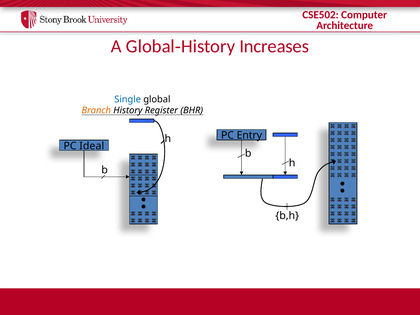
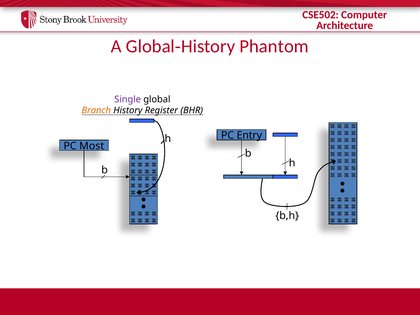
Increases: Increases -> Phantom
Single colour: blue -> purple
Ideal: Ideal -> Most
